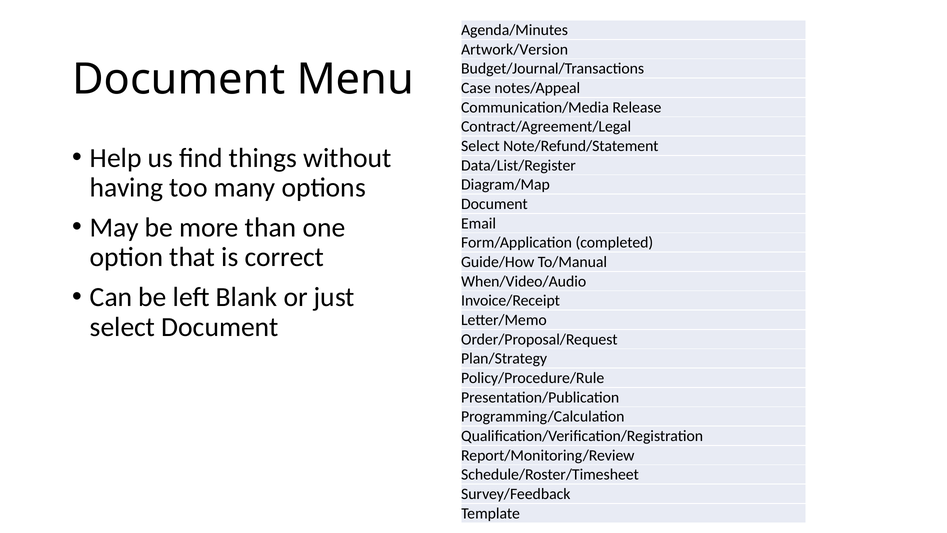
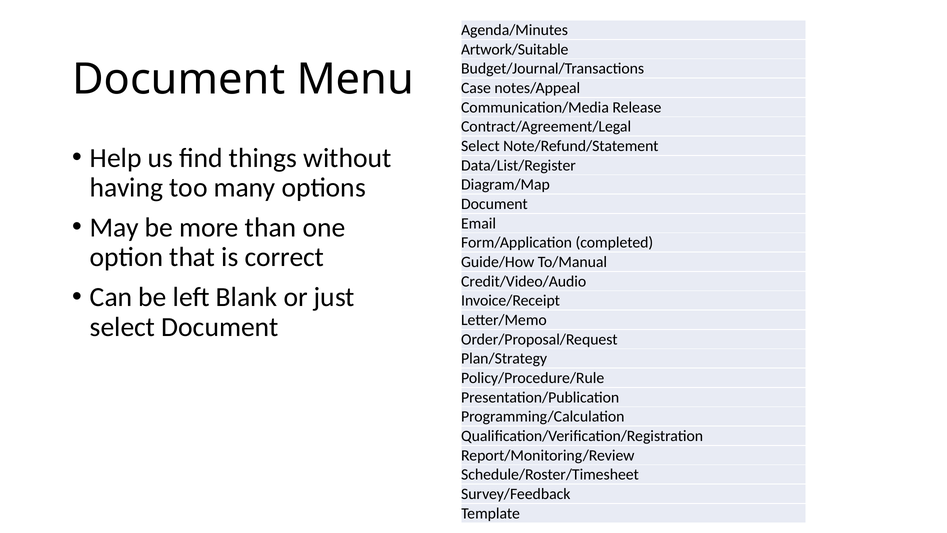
Artwork/Version: Artwork/Version -> Artwork/Suitable
When/Video/Audio: When/Video/Audio -> Credit/Video/Audio
